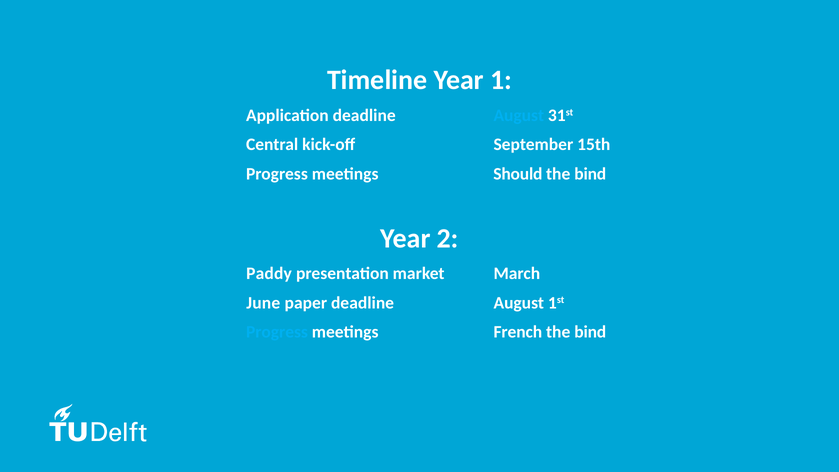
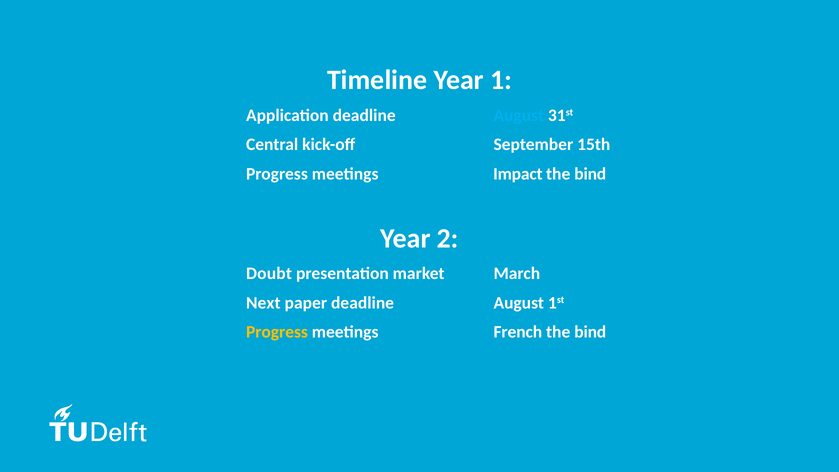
Should: Should -> Impact
Paddy: Paddy -> Doubt
June: June -> Next
Progress at (277, 332) colour: light blue -> yellow
